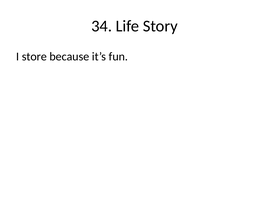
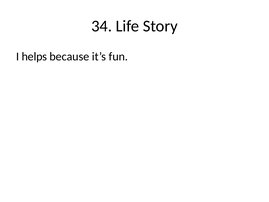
store: store -> helps
